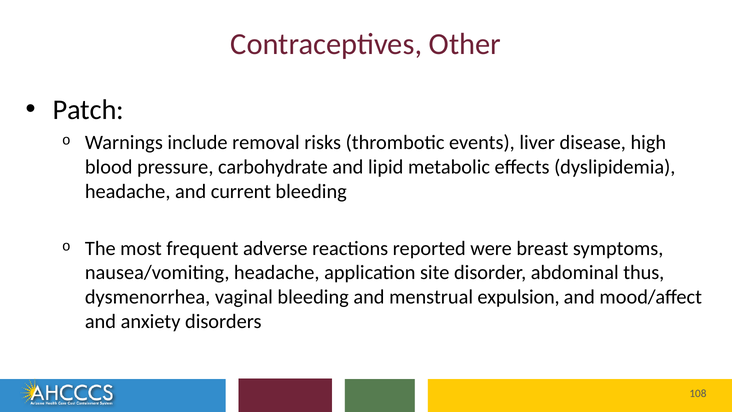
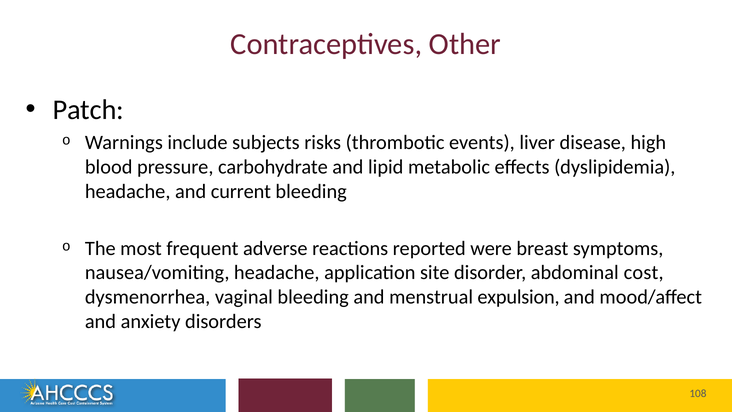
removal: removal -> subjects
thus: thus -> cost
